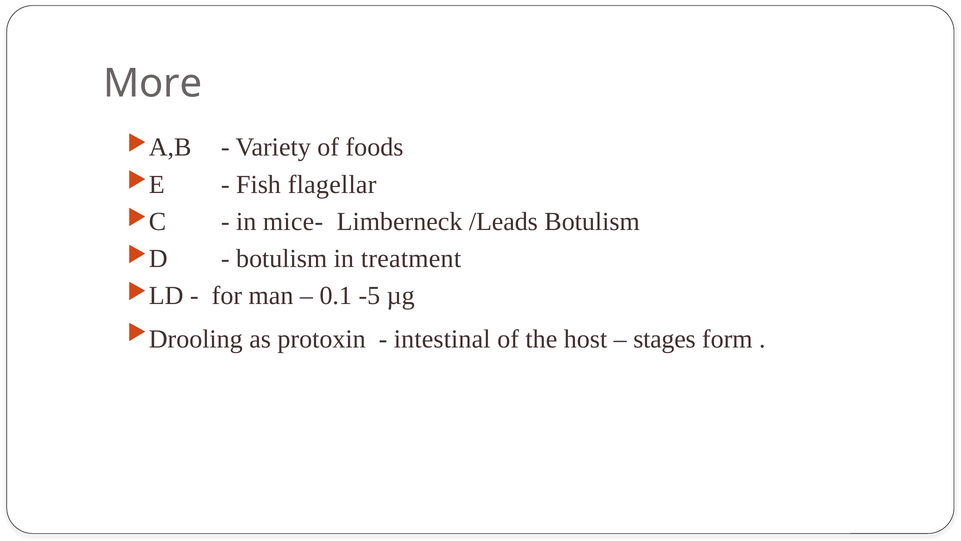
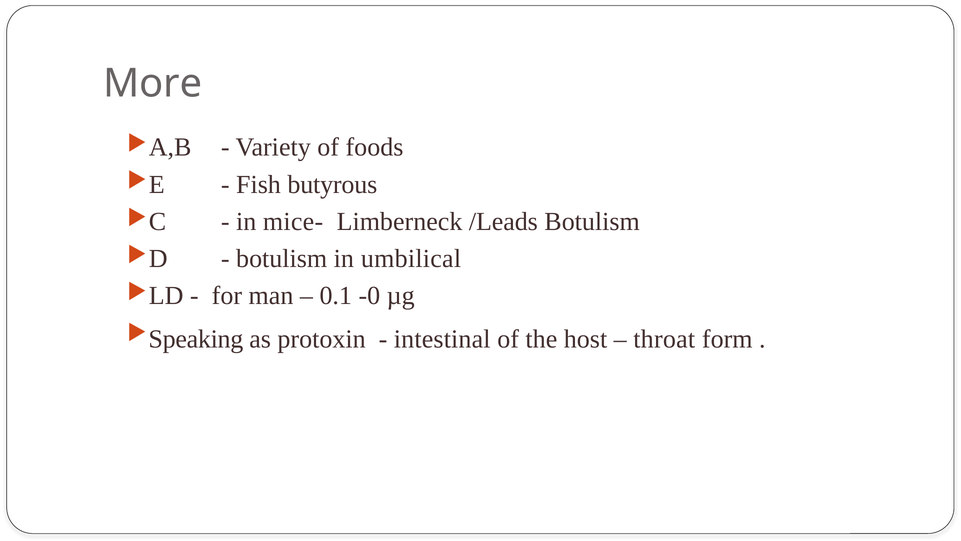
flagellar: flagellar -> butyrous
treatment: treatment -> umbilical
-5: -5 -> -0
Drooling: Drooling -> Speaking
stages: stages -> throat
